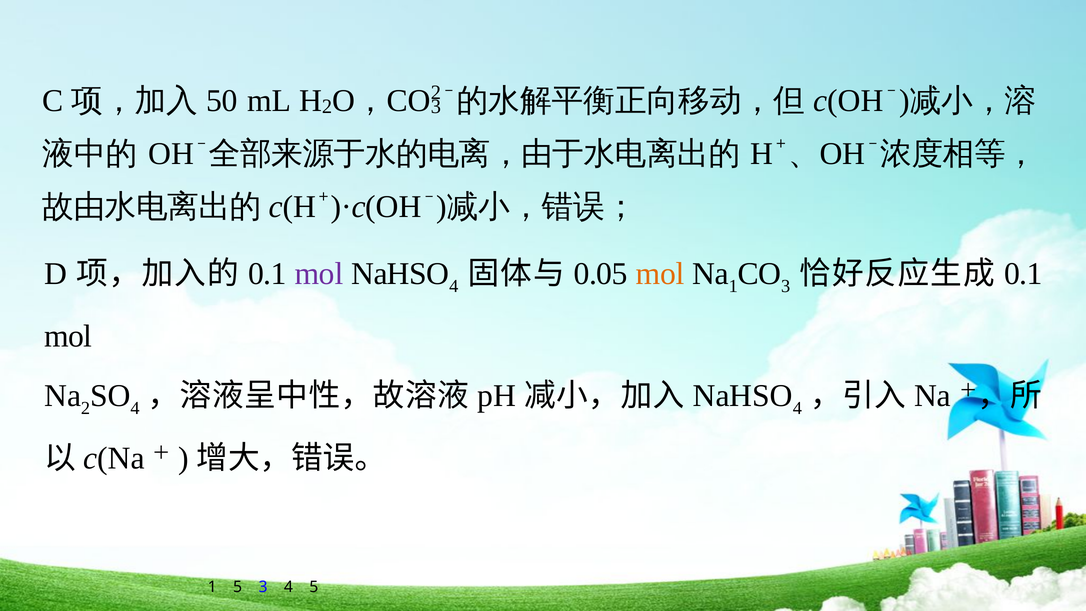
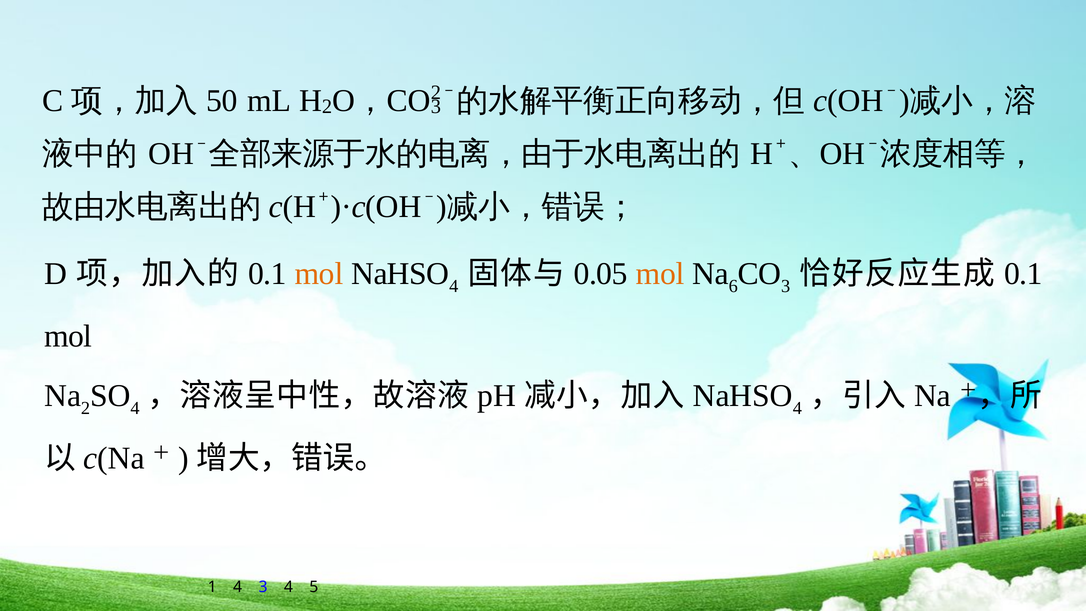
mol at (319, 274) colour: purple -> orange
1 at (733, 286): 1 -> 6
1 5: 5 -> 4
